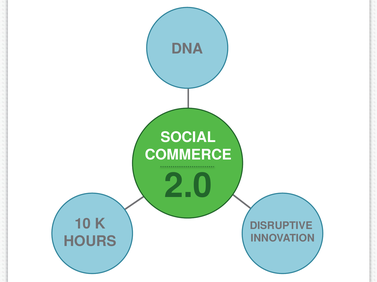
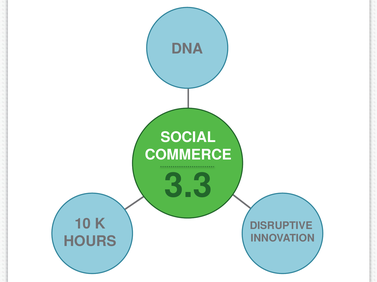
2.0: 2.0 -> 3.3
